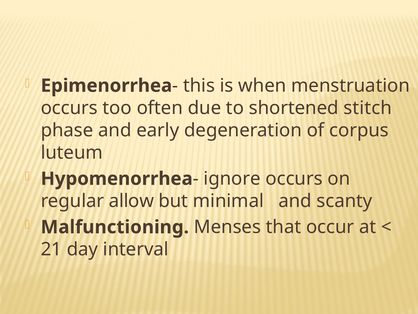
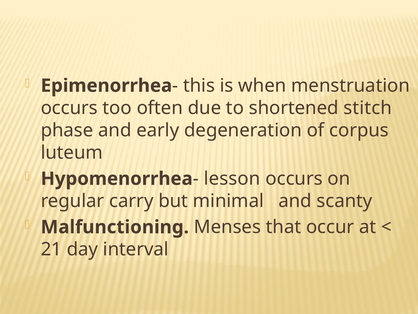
ignore: ignore -> lesson
allow: allow -> carry
